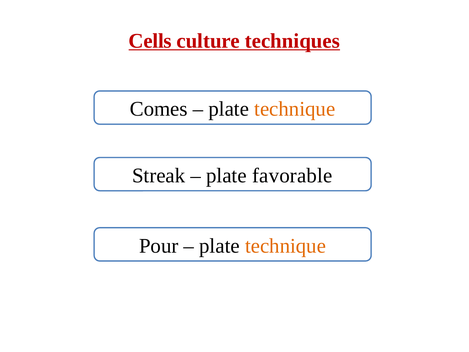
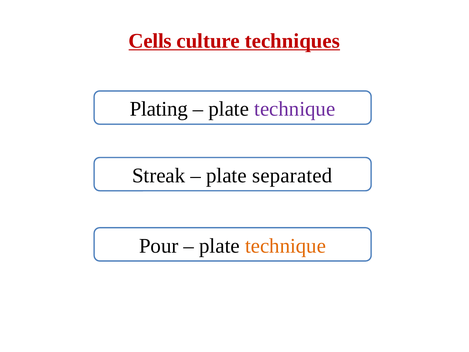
Comes: Comes -> Plating
technique at (295, 109) colour: orange -> purple
favorable: favorable -> separated
